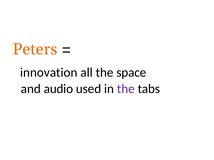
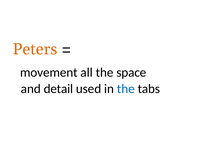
innovation: innovation -> movement
audio: audio -> detail
the at (126, 89) colour: purple -> blue
